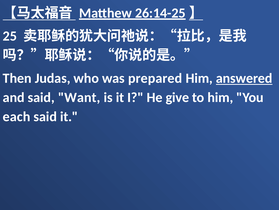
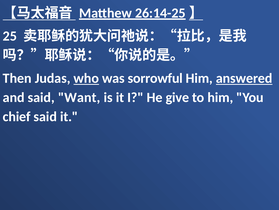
who underline: none -> present
prepared: prepared -> sorrowful
each: each -> chief
